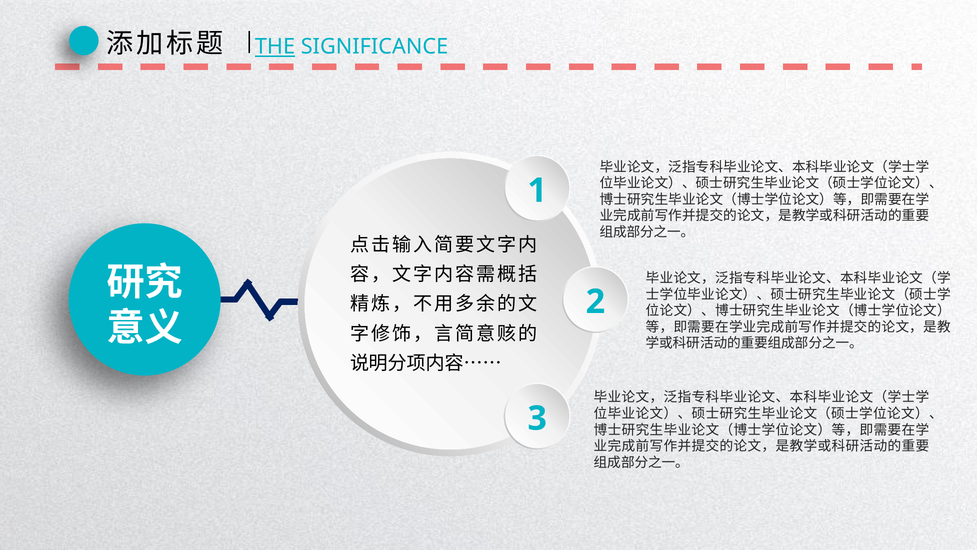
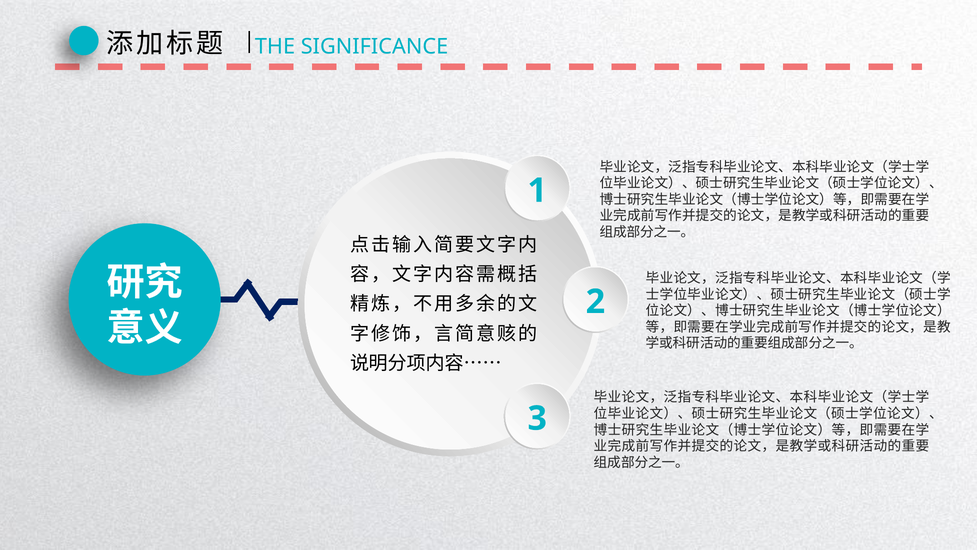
THE underline: present -> none
